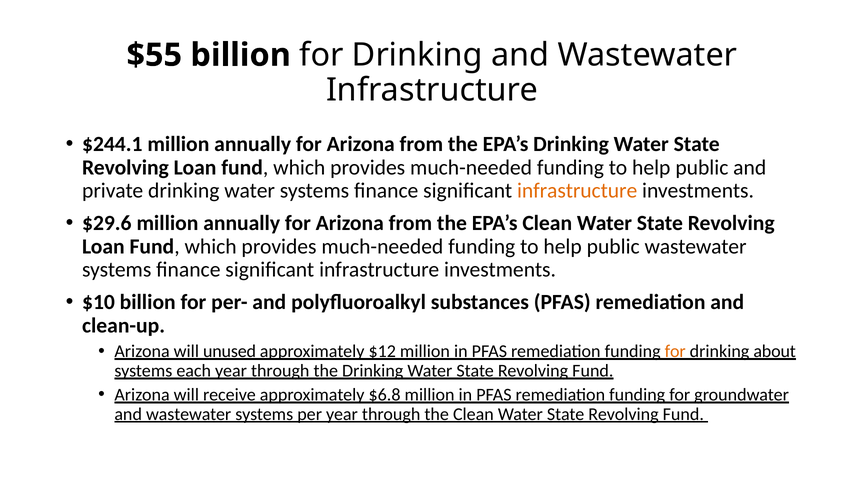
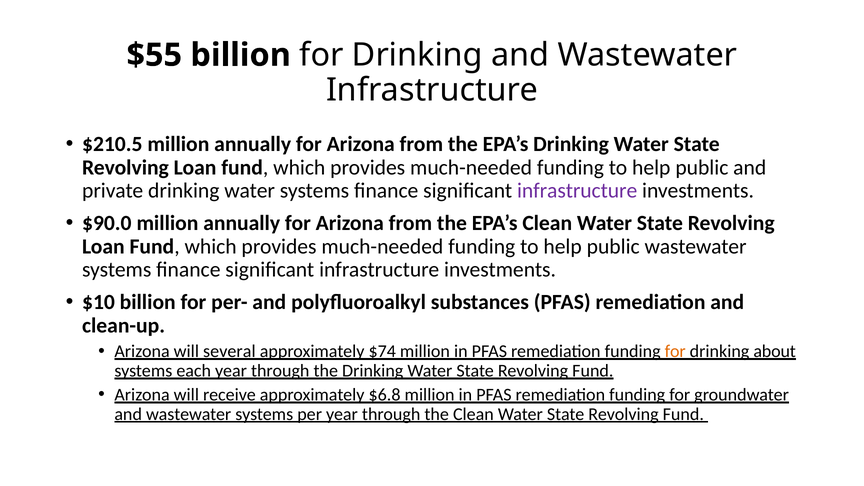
$244.1: $244.1 -> $210.5
infrastructure at (577, 191) colour: orange -> purple
$29.6: $29.6 -> $90.0
unused: unused -> several
$12: $12 -> $74
